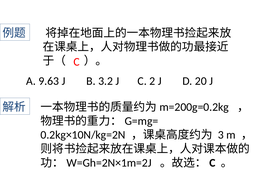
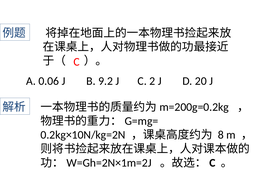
9.63: 9.63 -> 0.06
3.2: 3.2 -> 9.2
3: 3 -> 8
